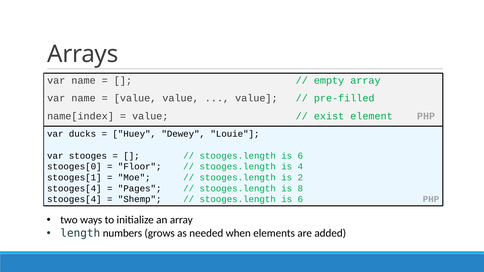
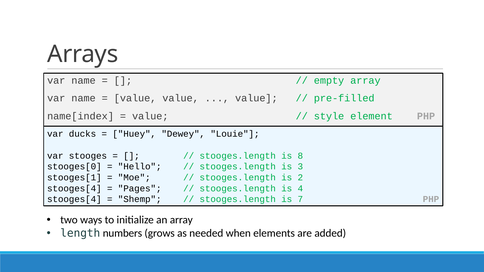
exist: exist -> style
6 at (300, 156): 6 -> 8
Floor: Floor -> Hello
4: 4 -> 3
8: 8 -> 4
6 at (300, 199): 6 -> 7
